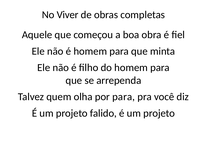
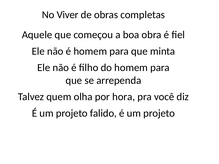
por para: para -> hora
